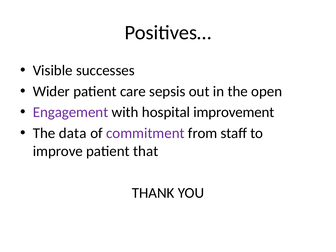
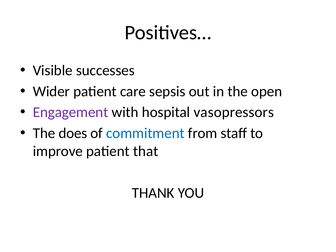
improvement: improvement -> vasopressors
data: data -> does
commitment colour: purple -> blue
